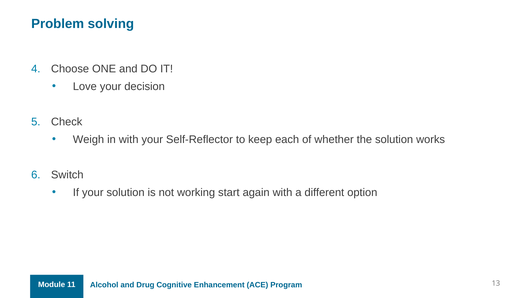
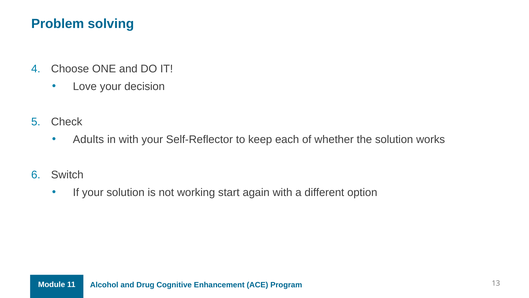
Weigh: Weigh -> Adults
